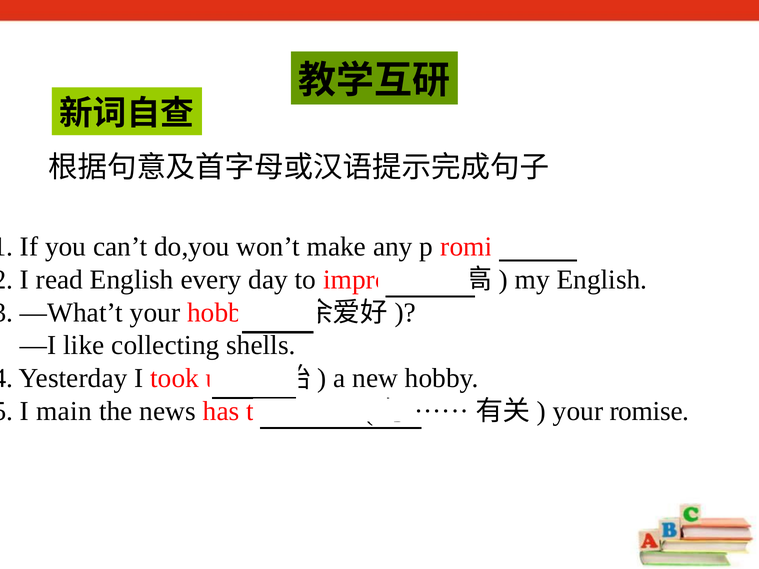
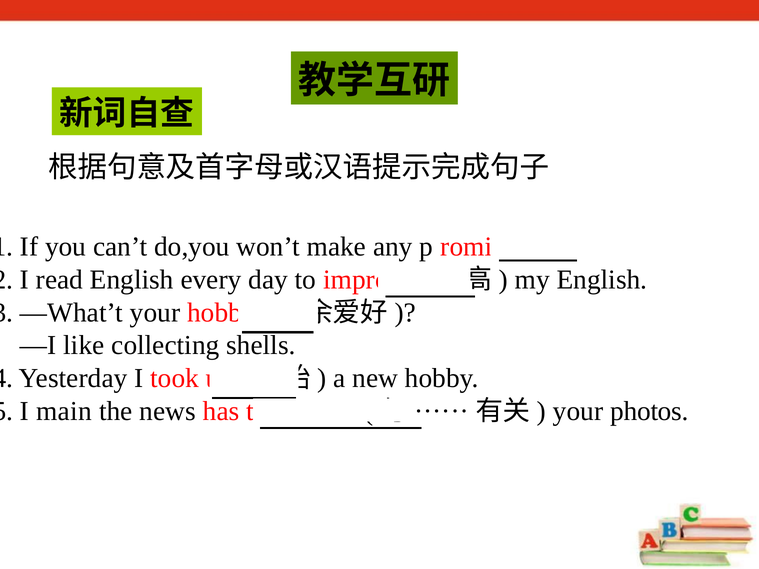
your romise: romise -> photos
